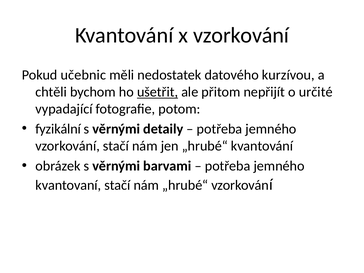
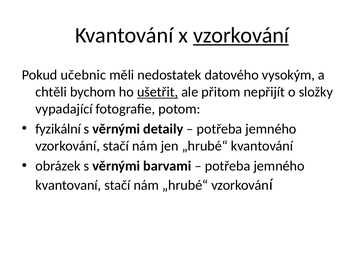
vzorkování at (241, 35) underline: none -> present
kurzívou: kurzívou -> vysokým
určité: určité -> složky
